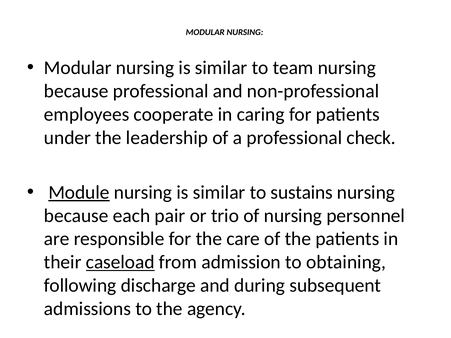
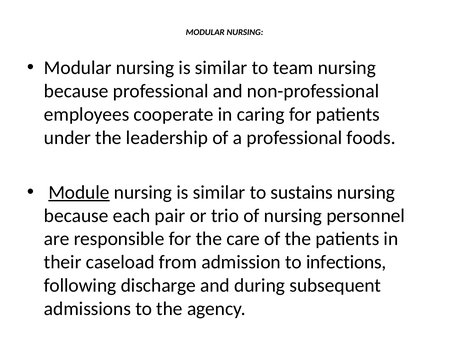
check: check -> foods
caseload underline: present -> none
obtaining: obtaining -> infections
